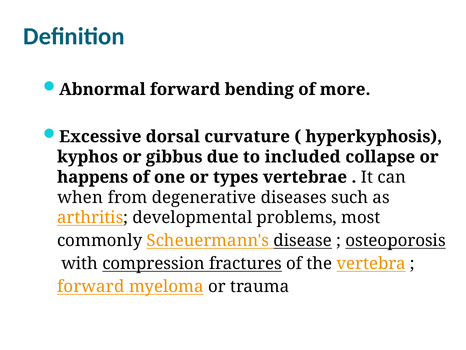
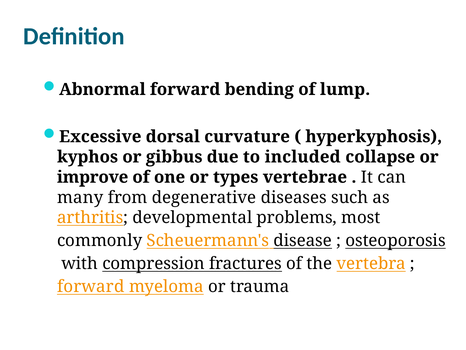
more: more -> lump
happens: happens -> improve
when: when -> many
